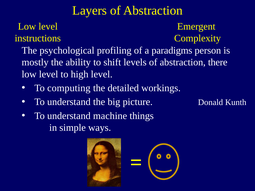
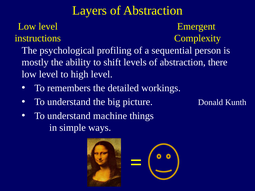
paradigms: paradigms -> sequential
computing: computing -> remembers
